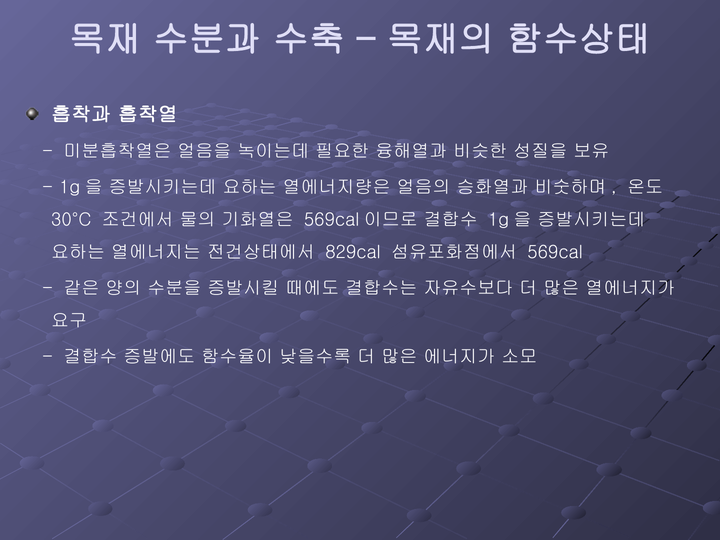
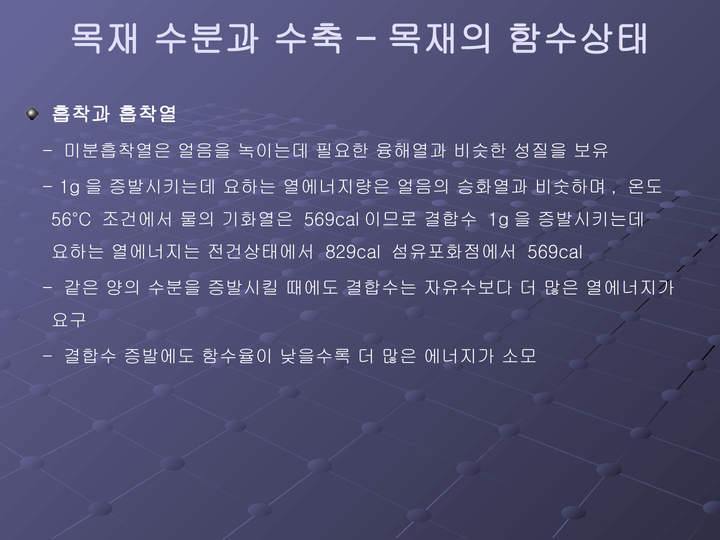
30°C: 30°C -> 56°C
